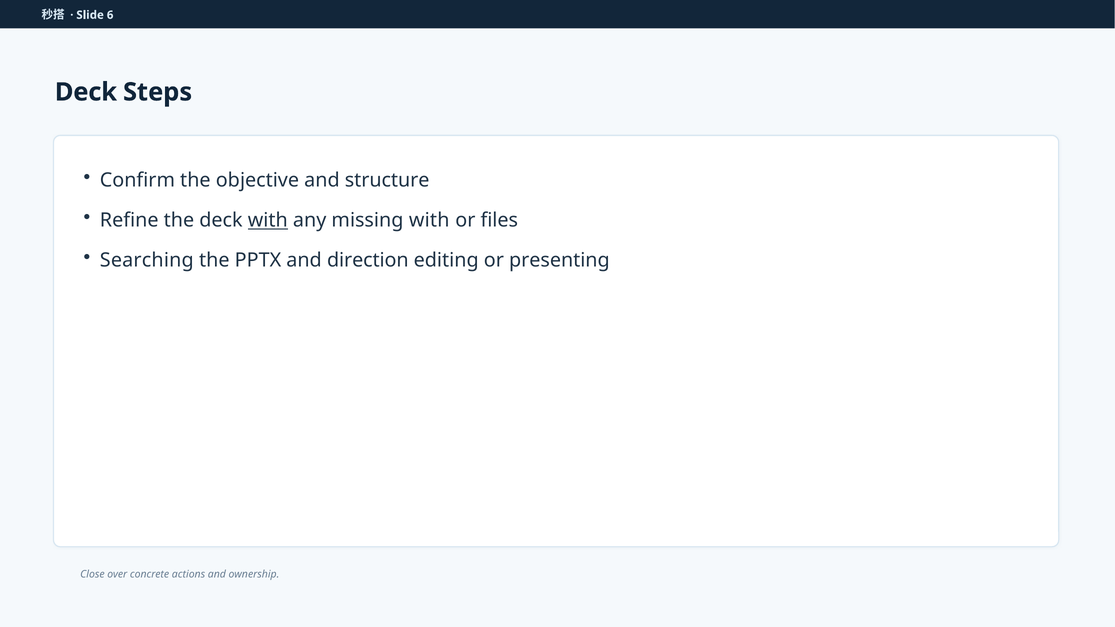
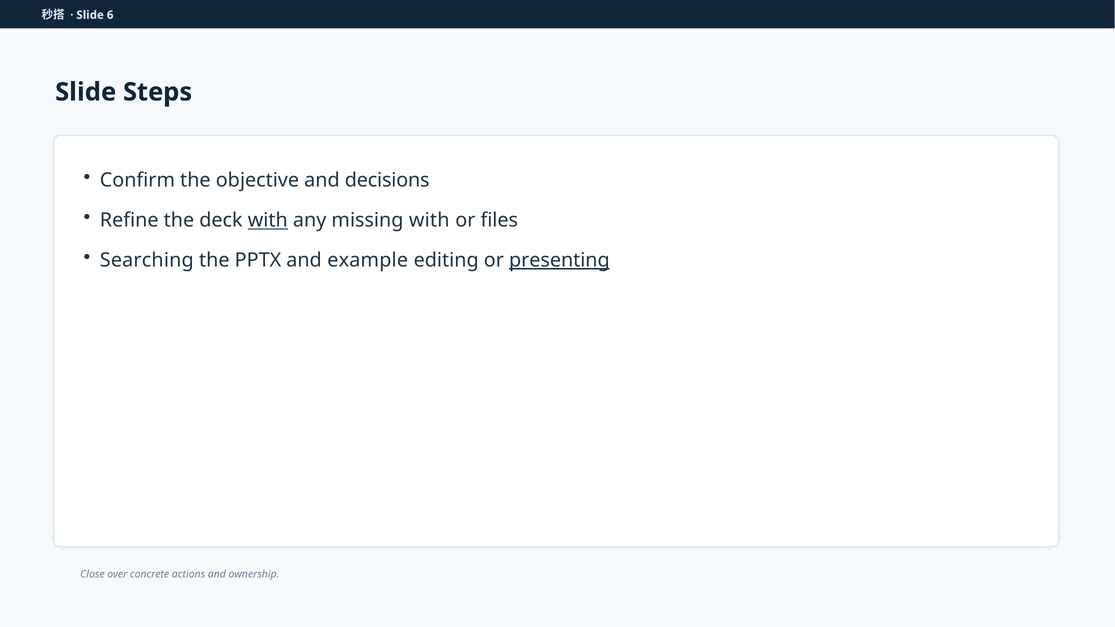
Deck at (86, 92): Deck -> Slide
structure: structure -> decisions
direction: direction -> example
presenting underline: none -> present
